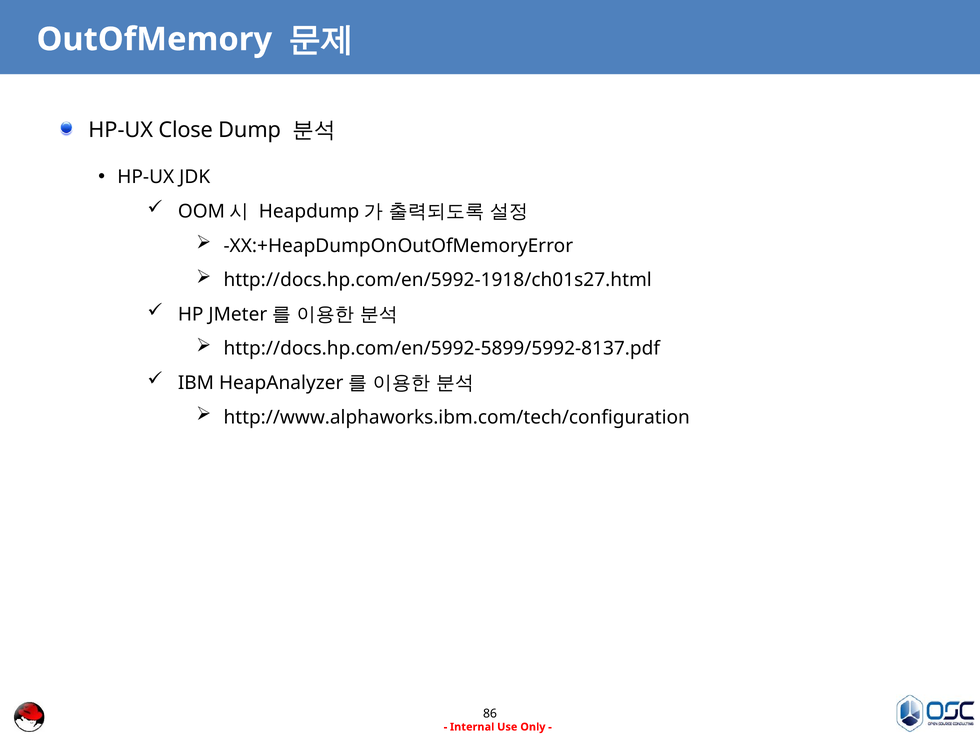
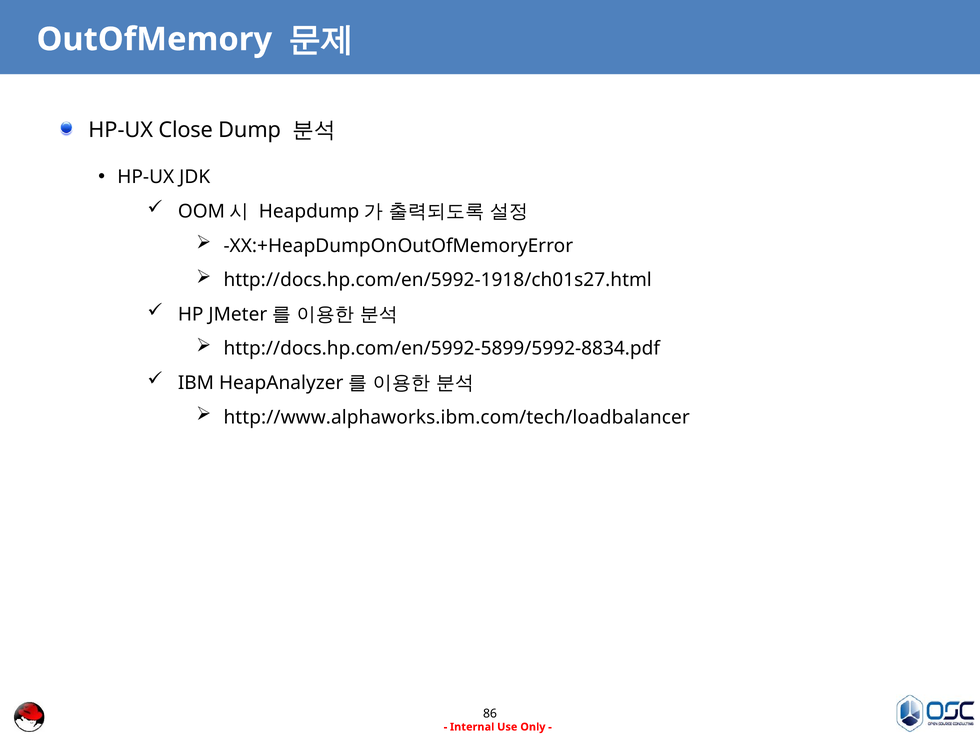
http://docs.hp.com/en/5992-5899/5992-8137.pdf: http://docs.hp.com/en/5992-5899/5992-8137.pdf -> http://docs.hp.com/en/5992-5899/5992-8834.pdf
http://www.alphaworks.ibm.com/tech/configuration: http://www.alphaworks.ibm.com/tech/configuration -> http://www.alphaworks.ibm.com/tech/loadbalancer
